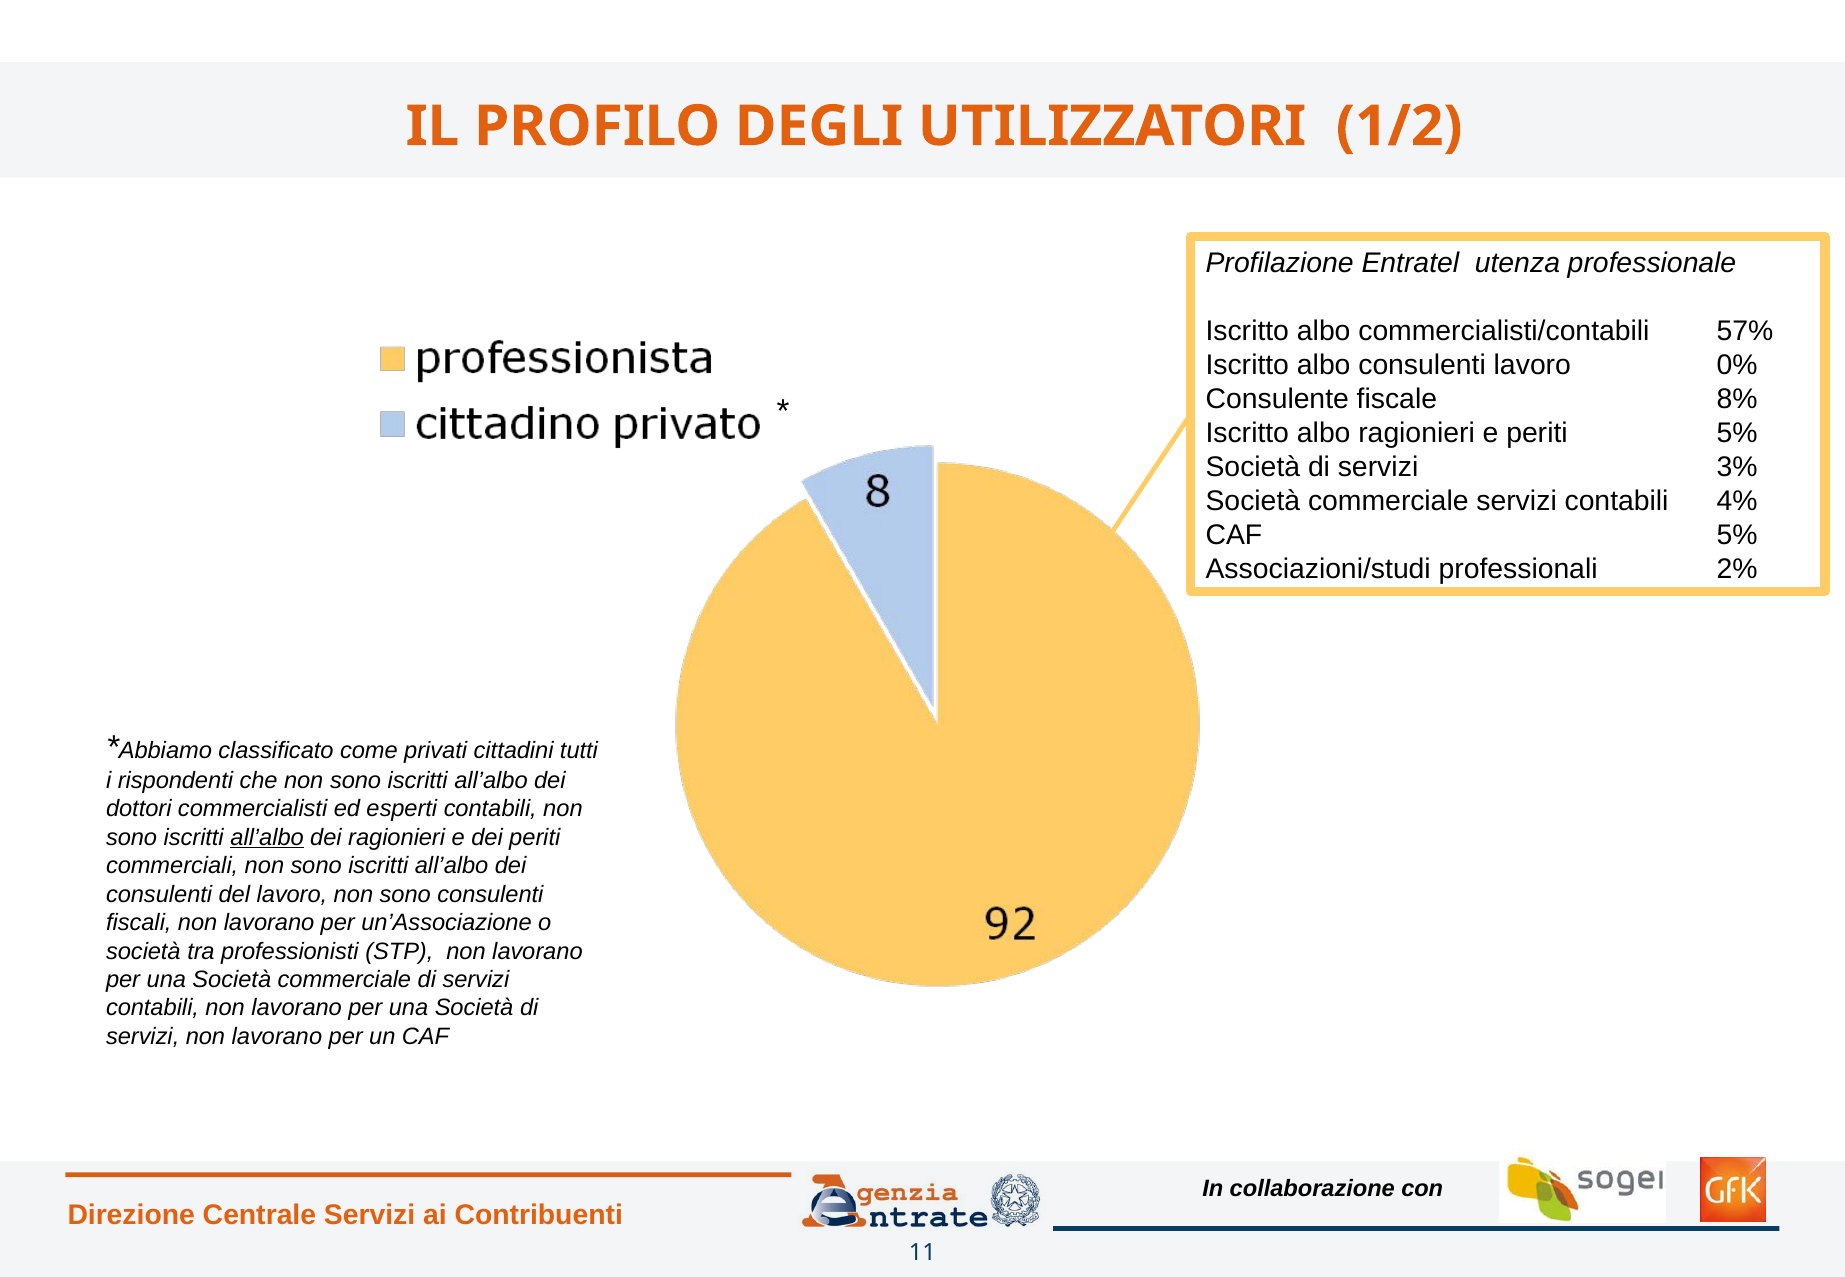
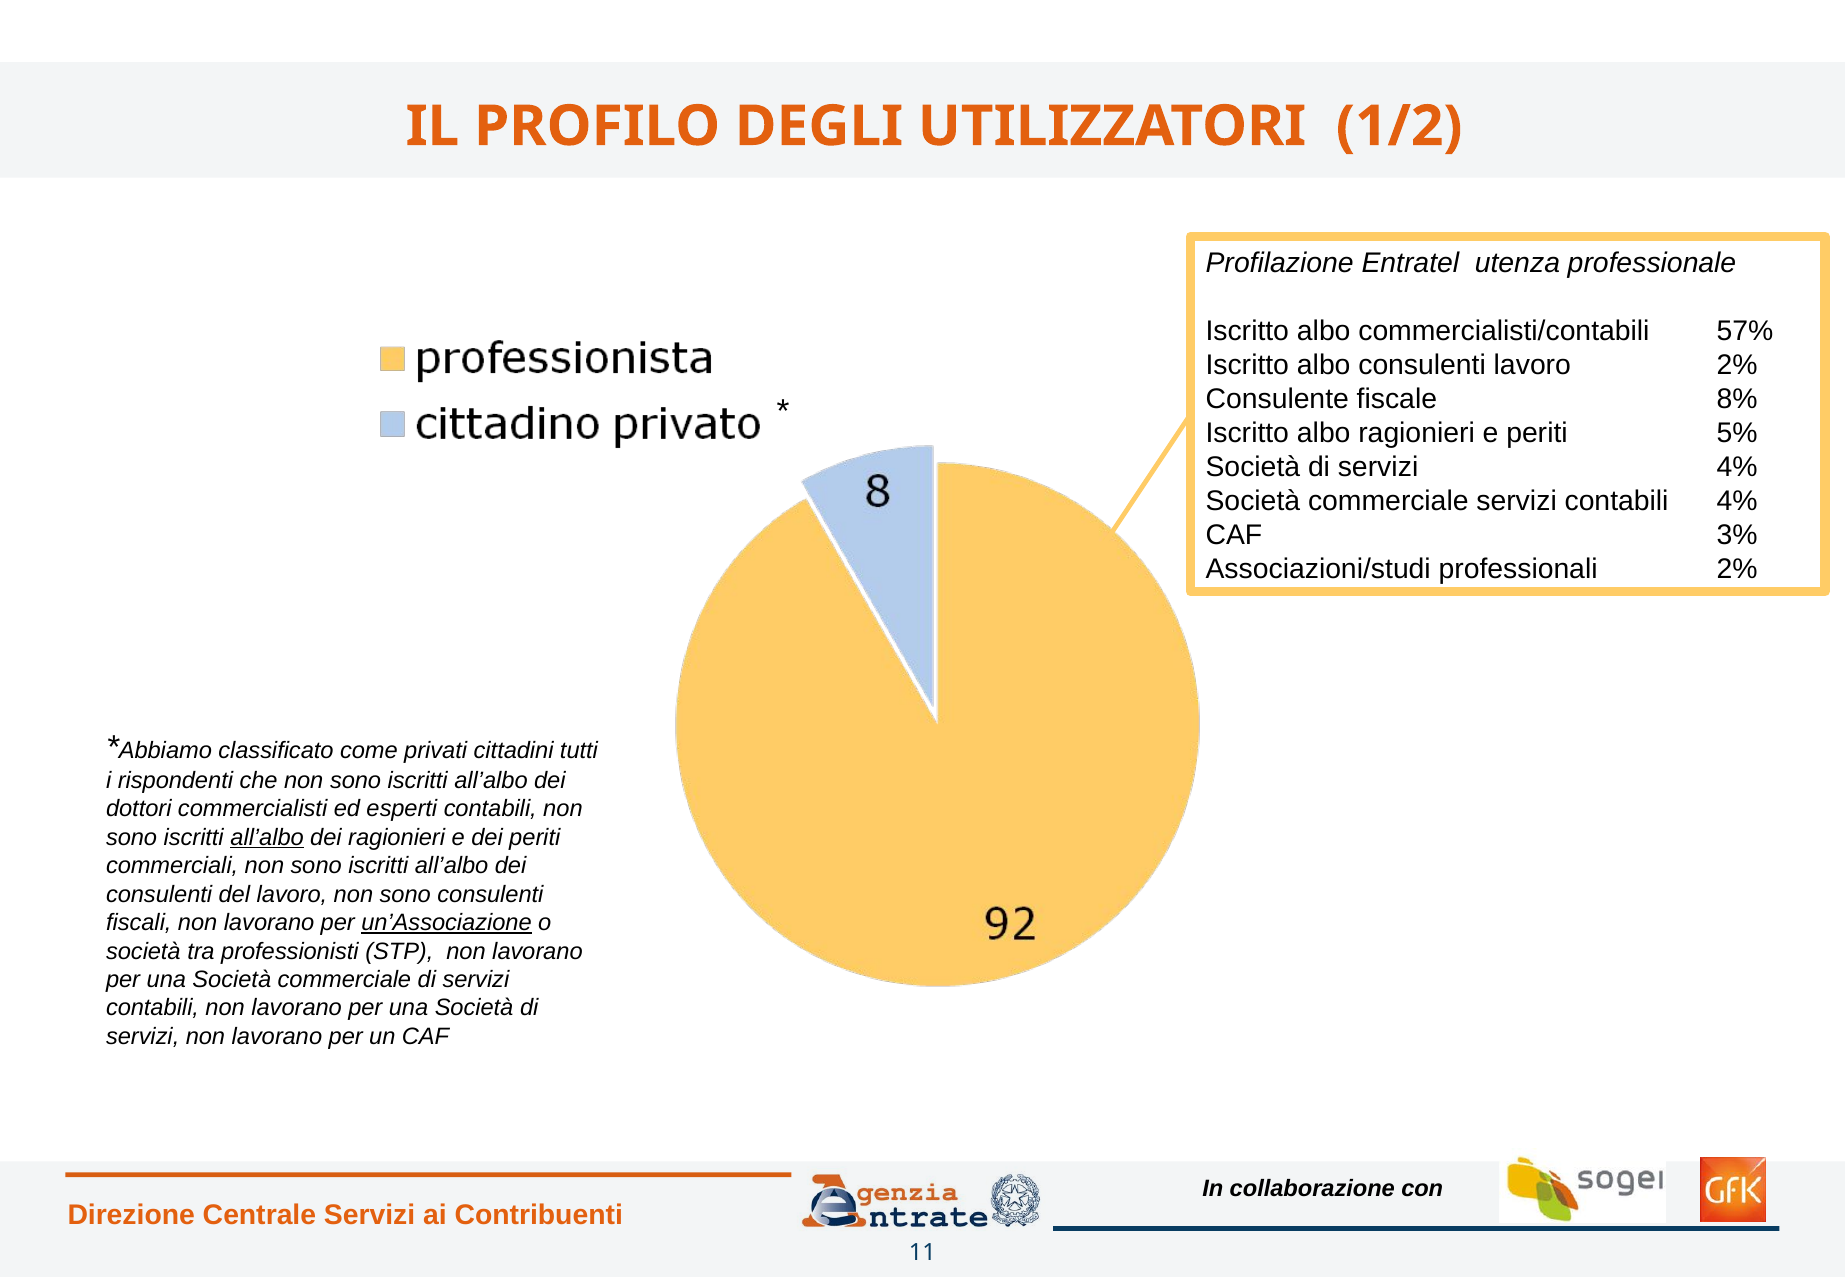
lavoro 0%: 0% -> 2%
servizi 3%: 3% -> 4%
CAF 5%: 5% -> 3%
un’Associazione underline: none -> present
